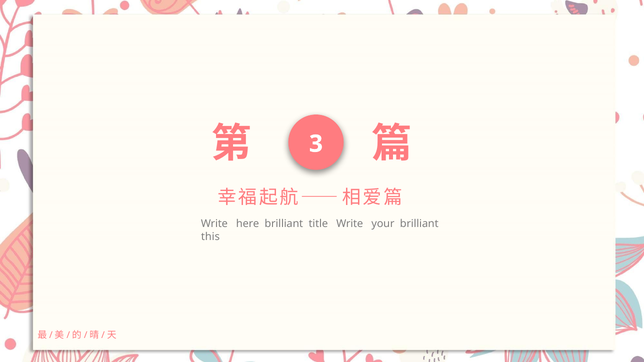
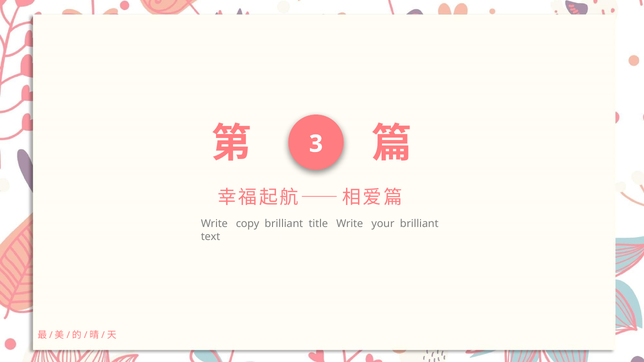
here: here -> copy
this: this -> text
